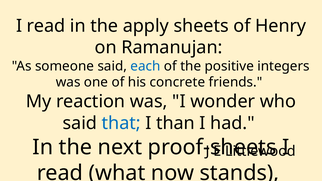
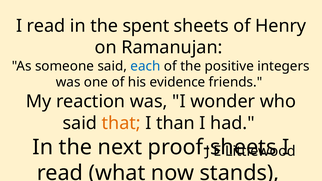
apply: apply -> spent
concrete: concrete -> evidence
that colour: blue -> orange
